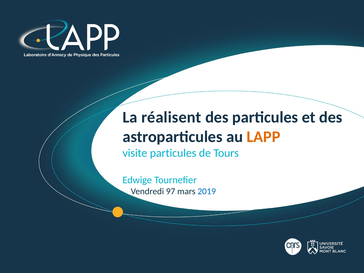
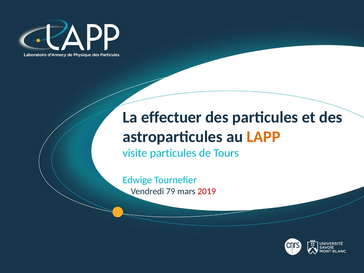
réalisent: réalisent -> effectuer
97: 97 -> 79
2019 colour: blue -> red
